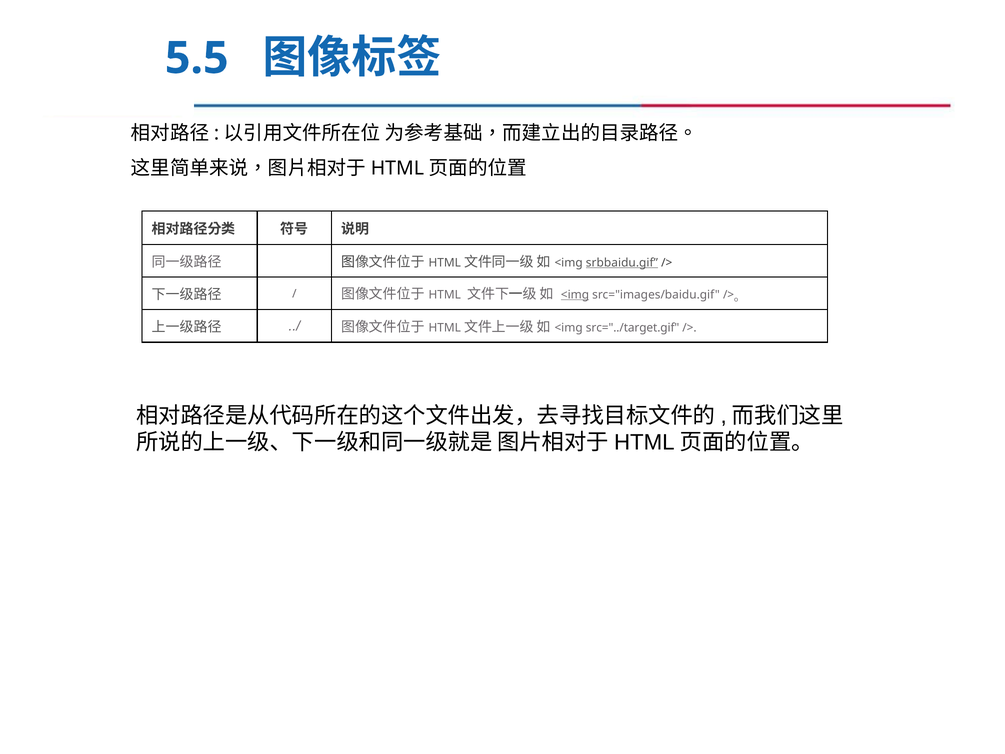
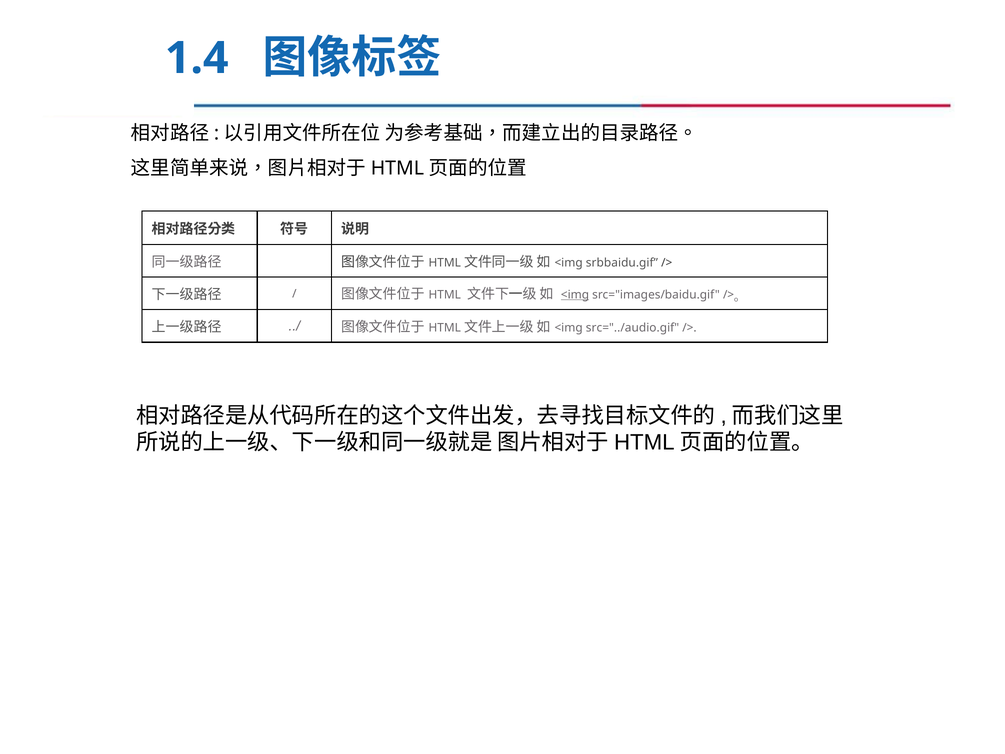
5.5: 5.5 -> 1.4
srbbaidu.gif underline: present -> none
src="../target.gif: src="../target.gif -> src="../audio.gif
